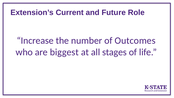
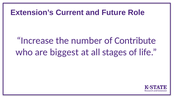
Outcomes: Outcomes -> Contribute
